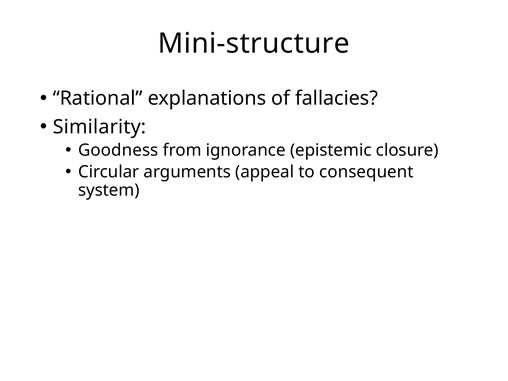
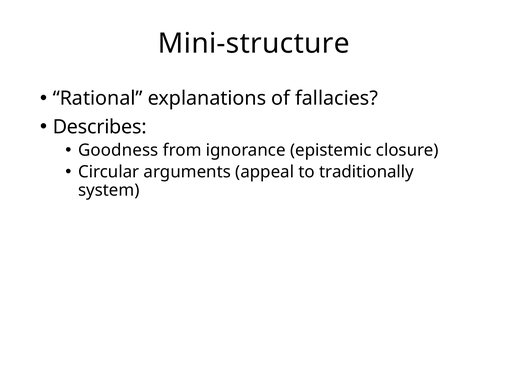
Similarity: Similarity -> Describes
consequent: consequent -> traditionally
